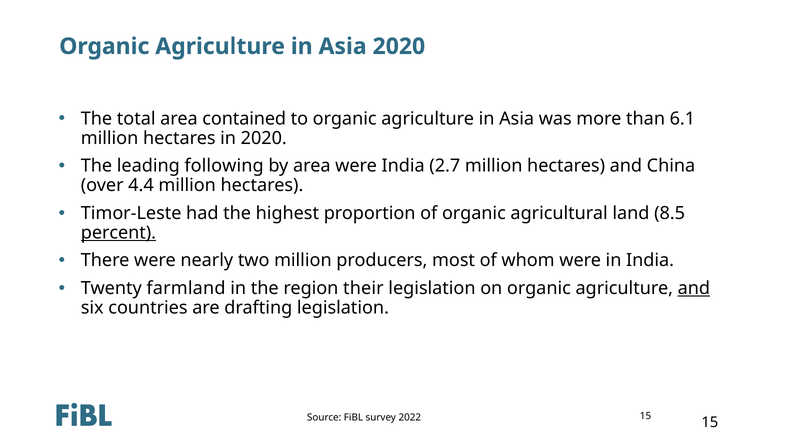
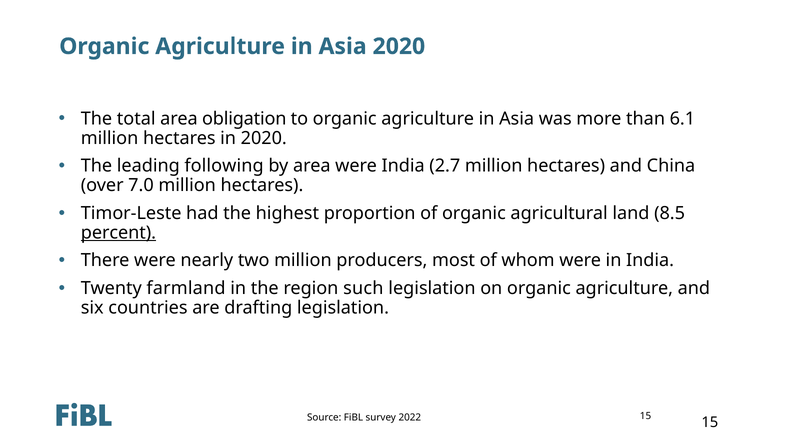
contained: contained -> obligation
4.4: 4.4 -> 7.0
their: their -> such
and at (694, 288) underline: present -> none
